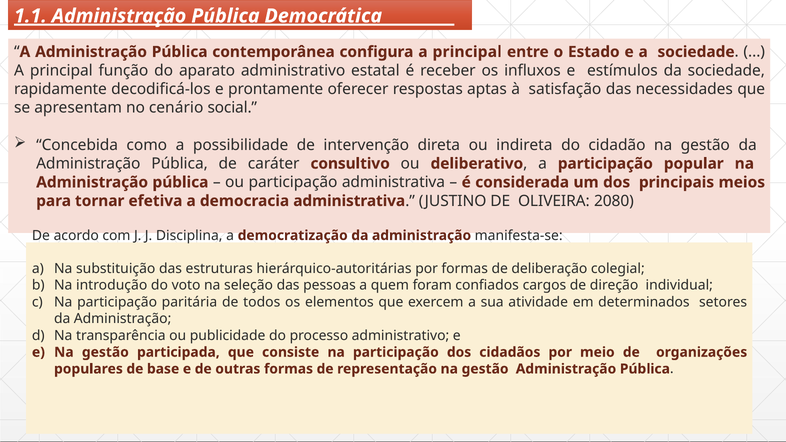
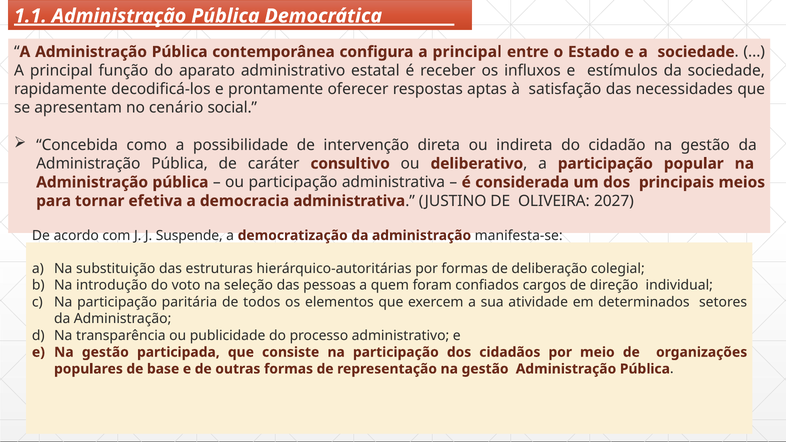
2080: 2080 -> 2027
Disciplina: Disciplina -> Suspende
